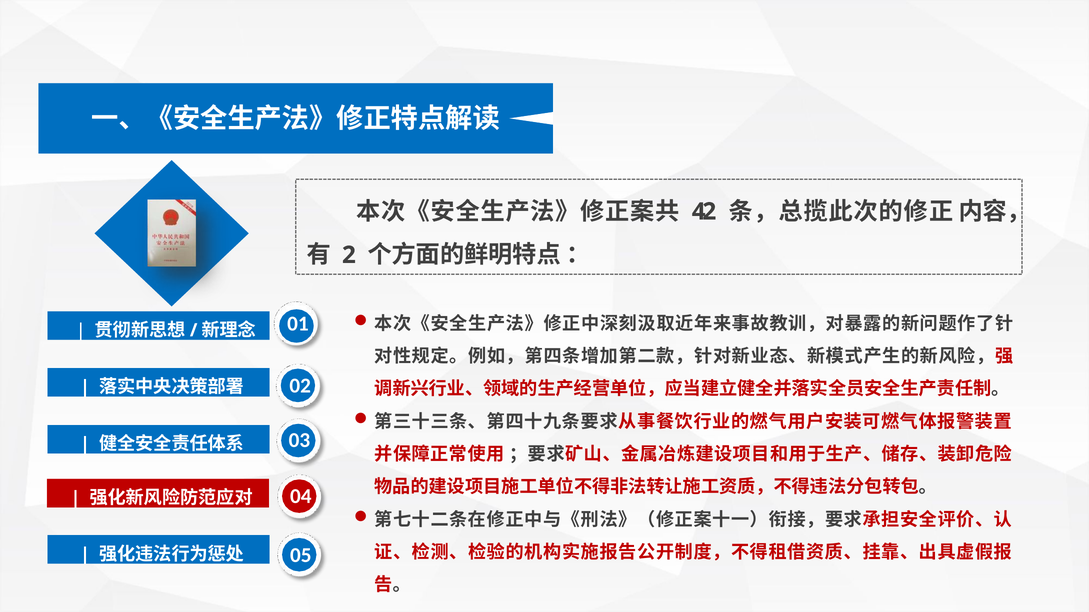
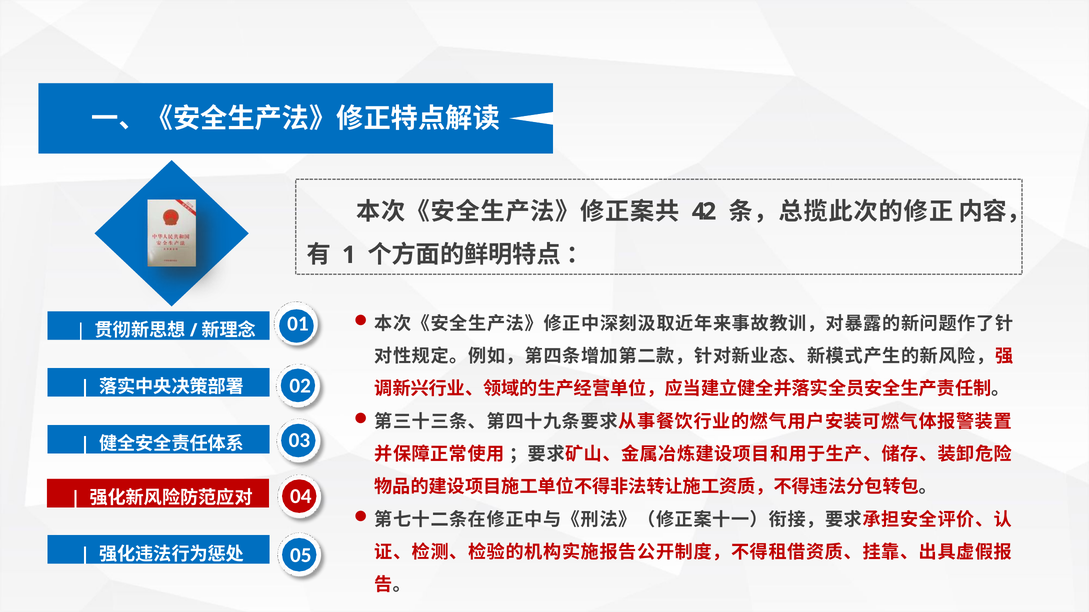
2: 2 -> 1
